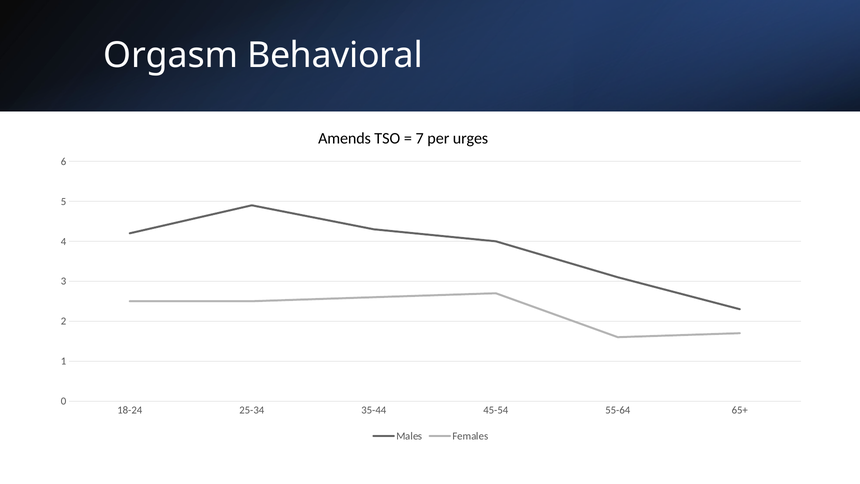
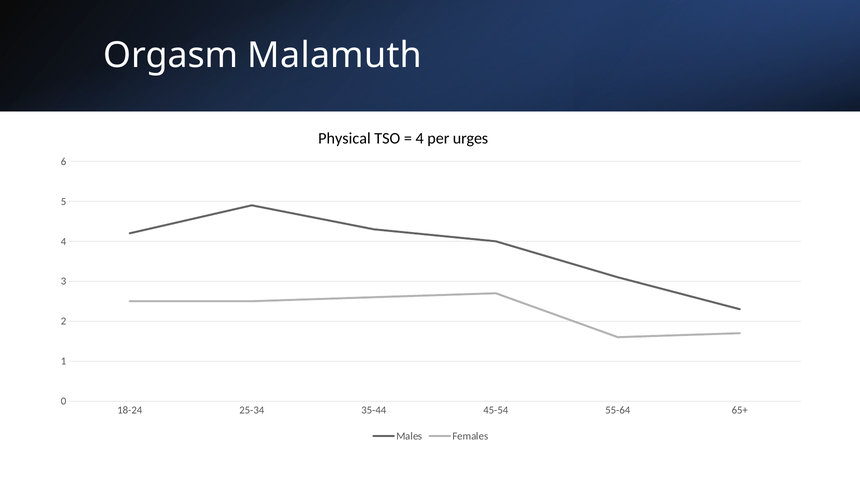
Behavioral: Behavioral -> Malamuth
Amends: Amends -> Physical
7 at (420, 138): 7 -> 4
